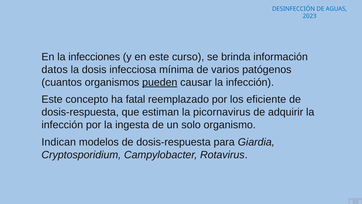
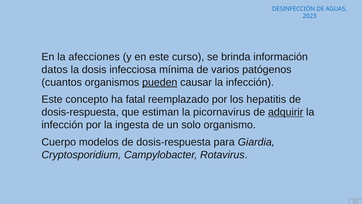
infecciones: infecciones -> afecciones
eficiente: eficiente -> hepatitis
adquirir underline: none -> present
Indican: Indican -> Cuerpo
